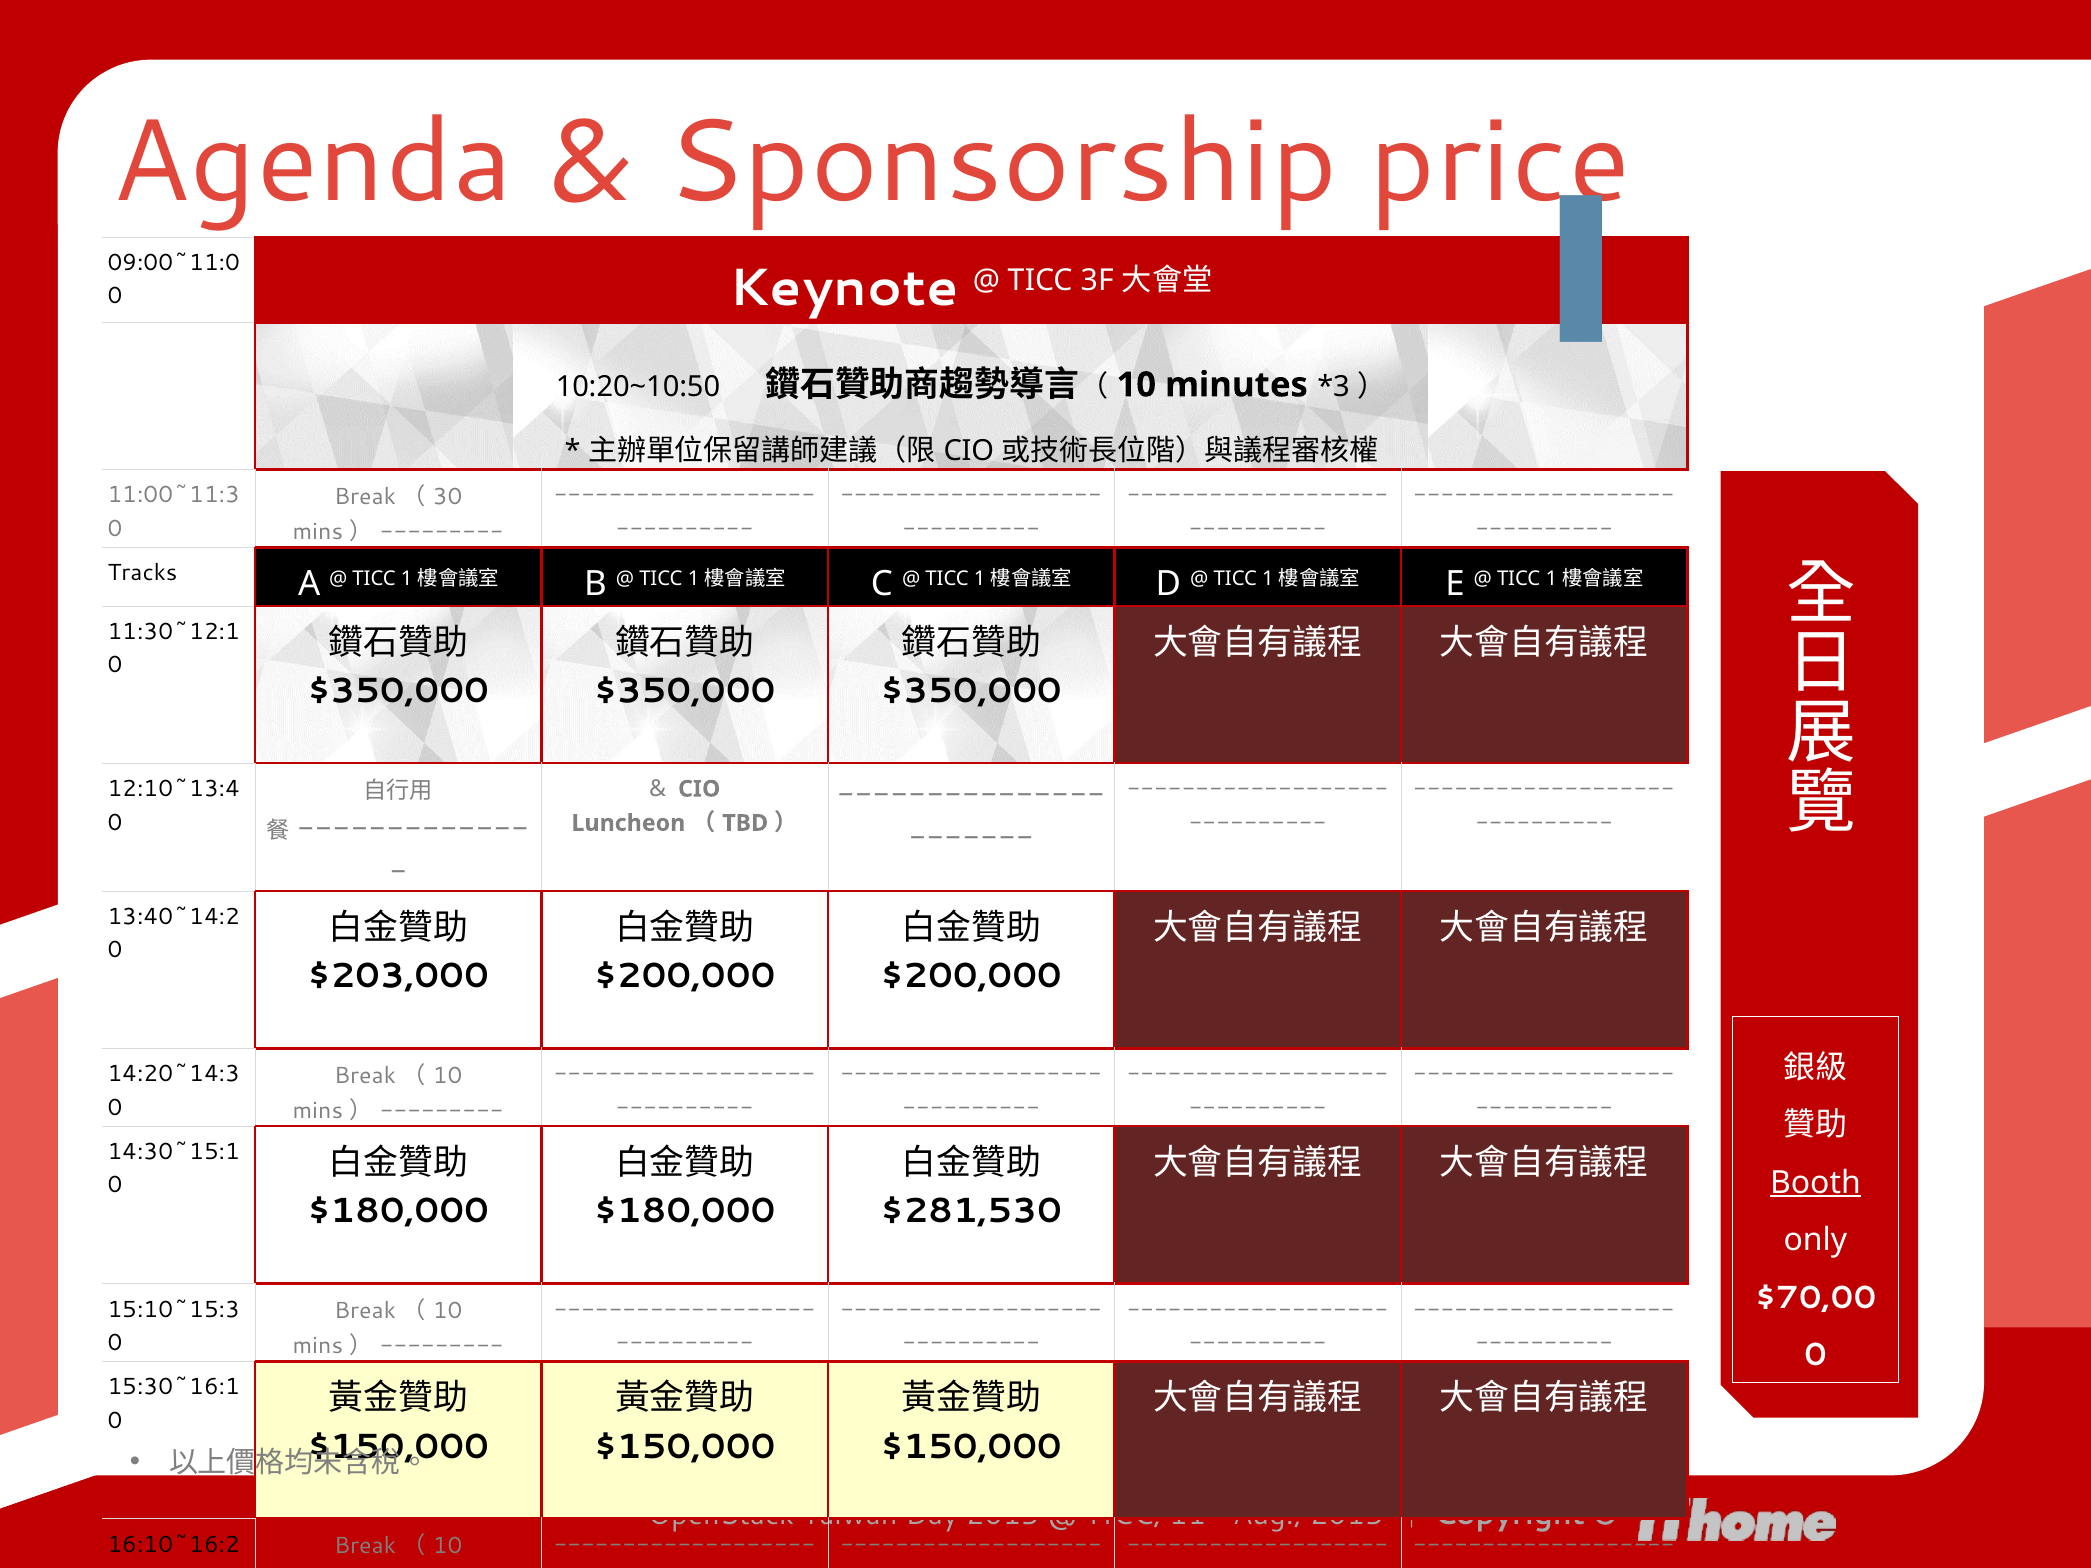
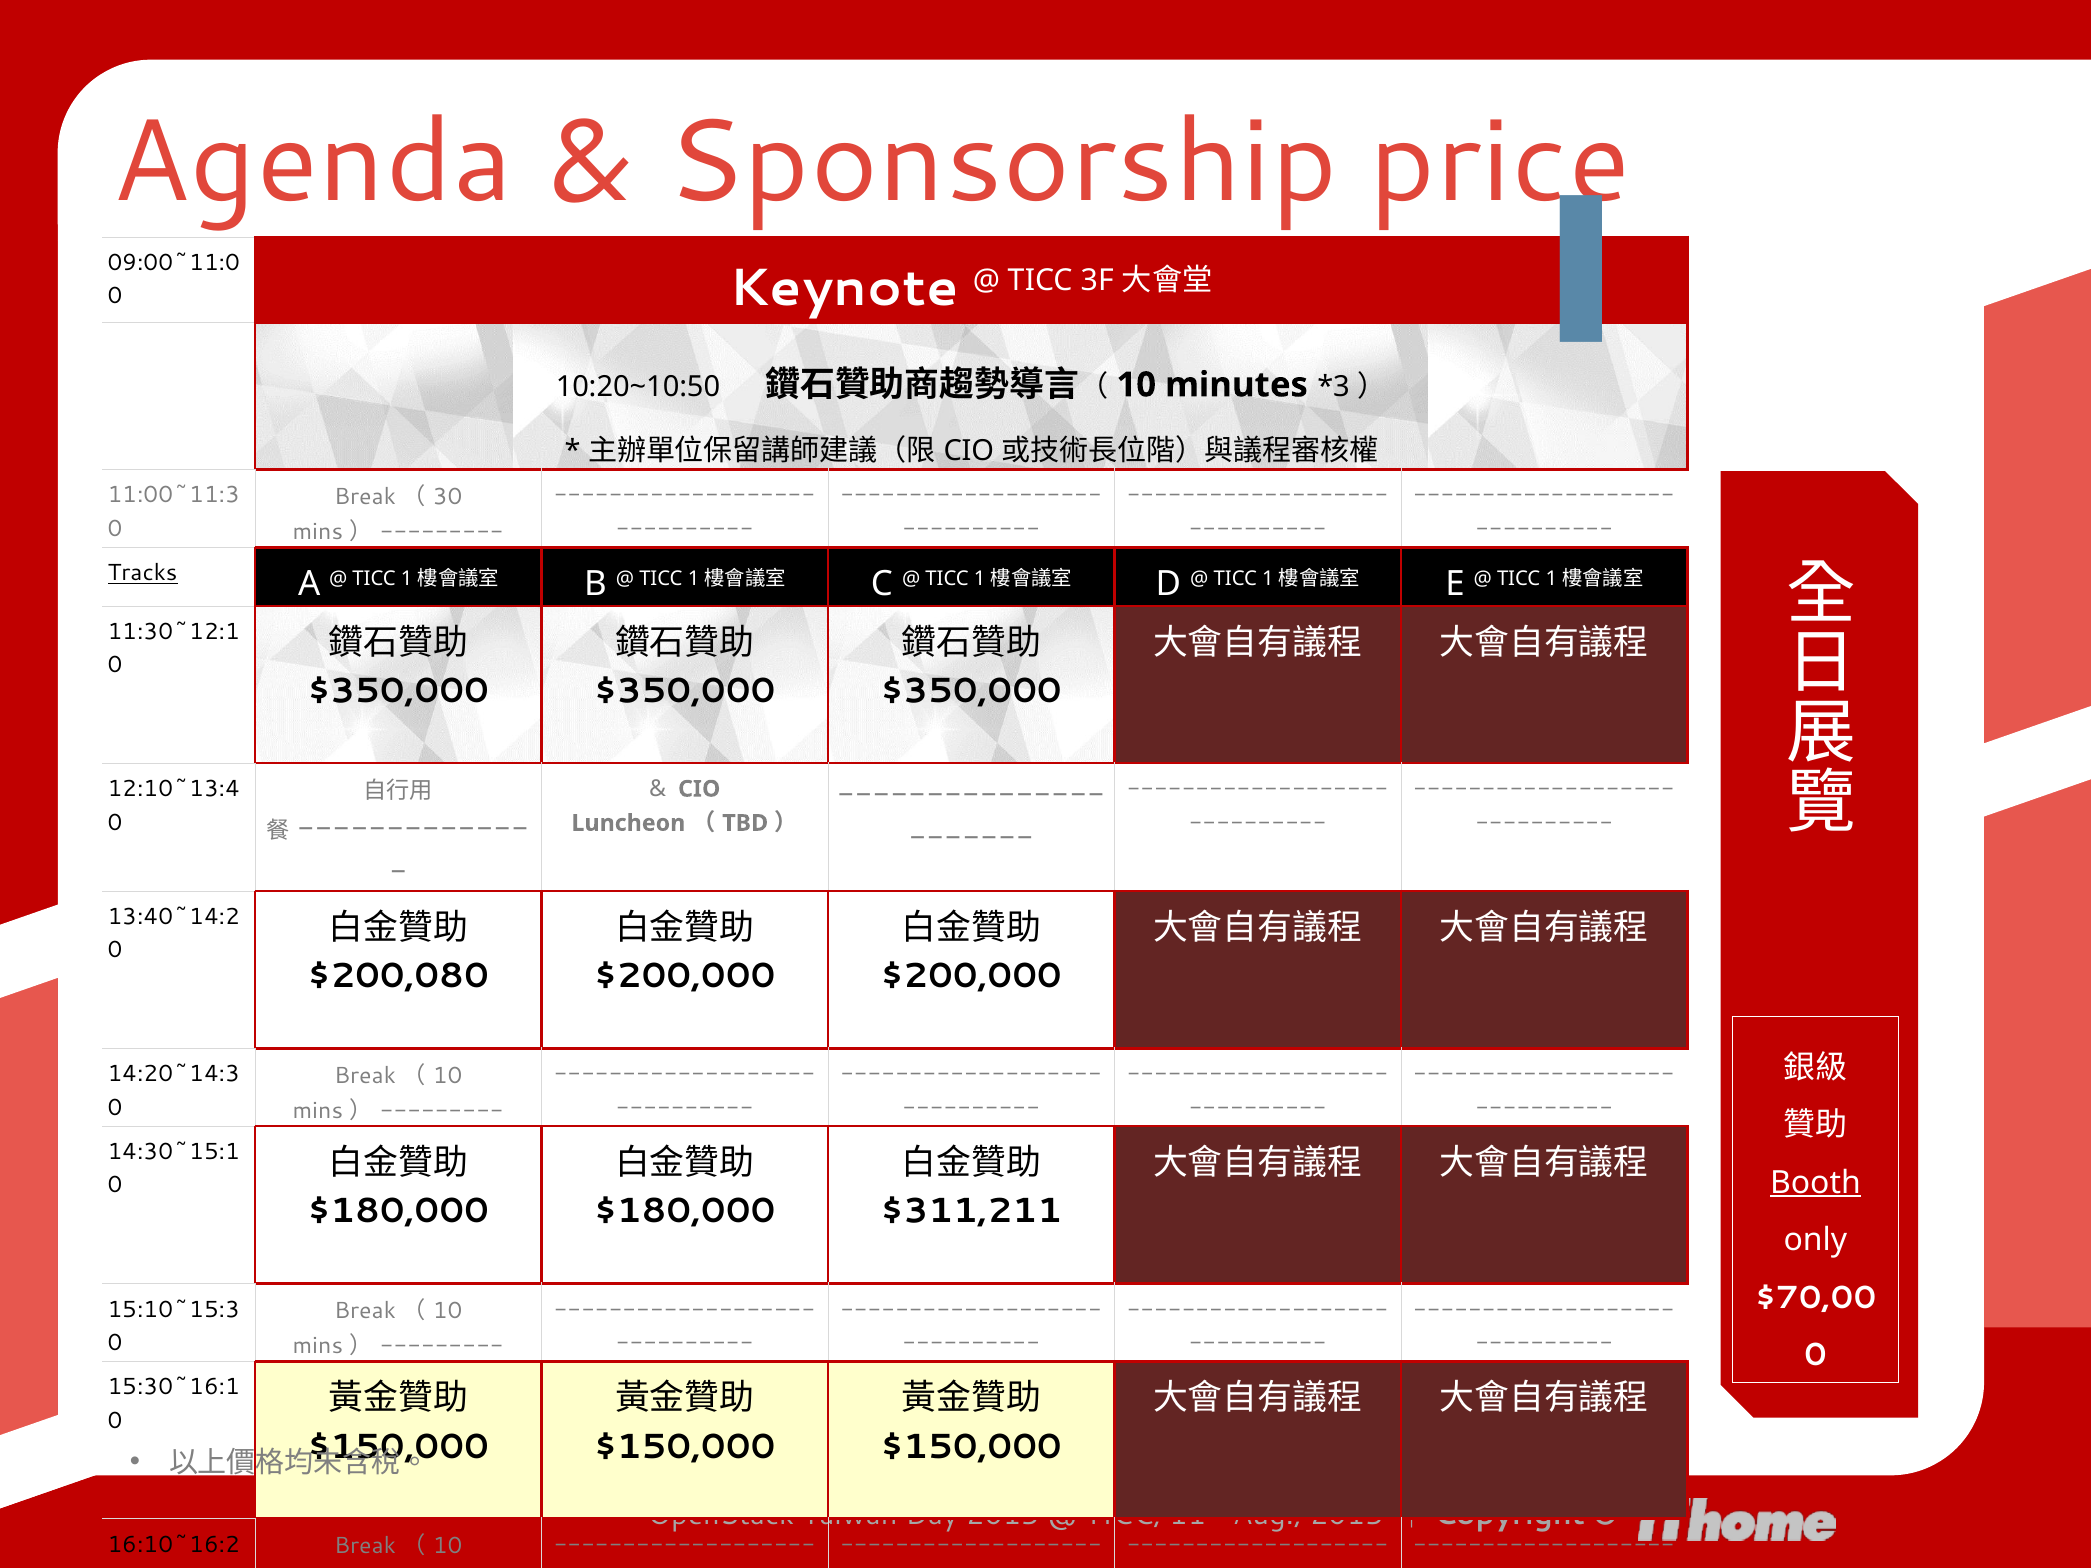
Tracks underline: none -> present
$203,000: $203,000 -> $200,080
$281,530: $281,530 -> $311,211
